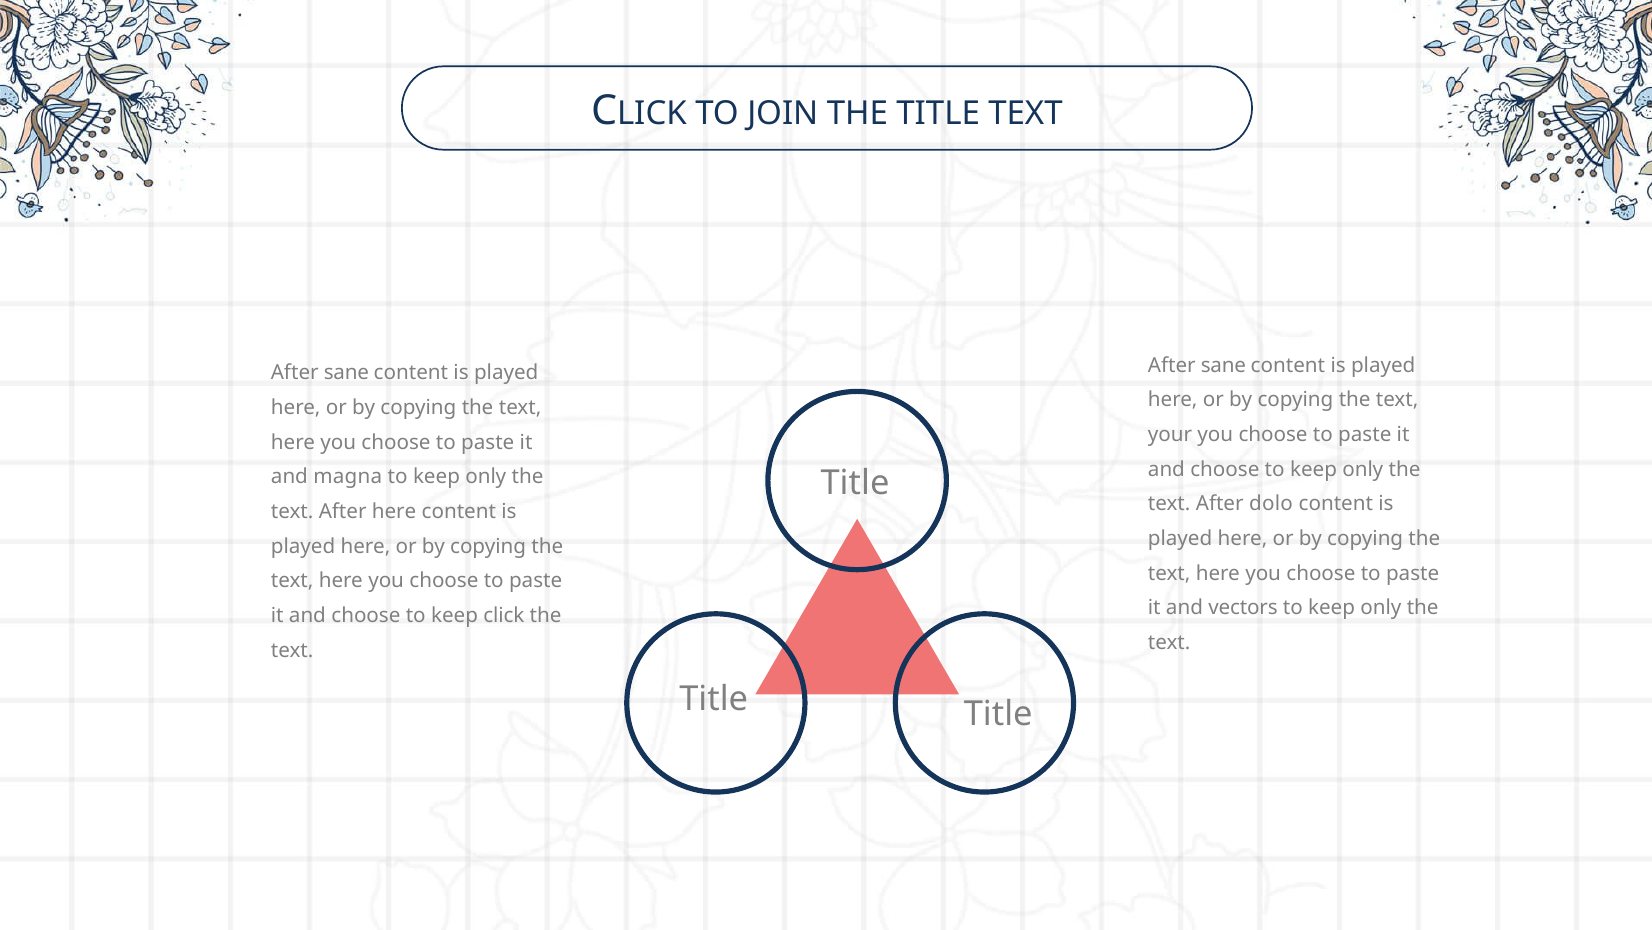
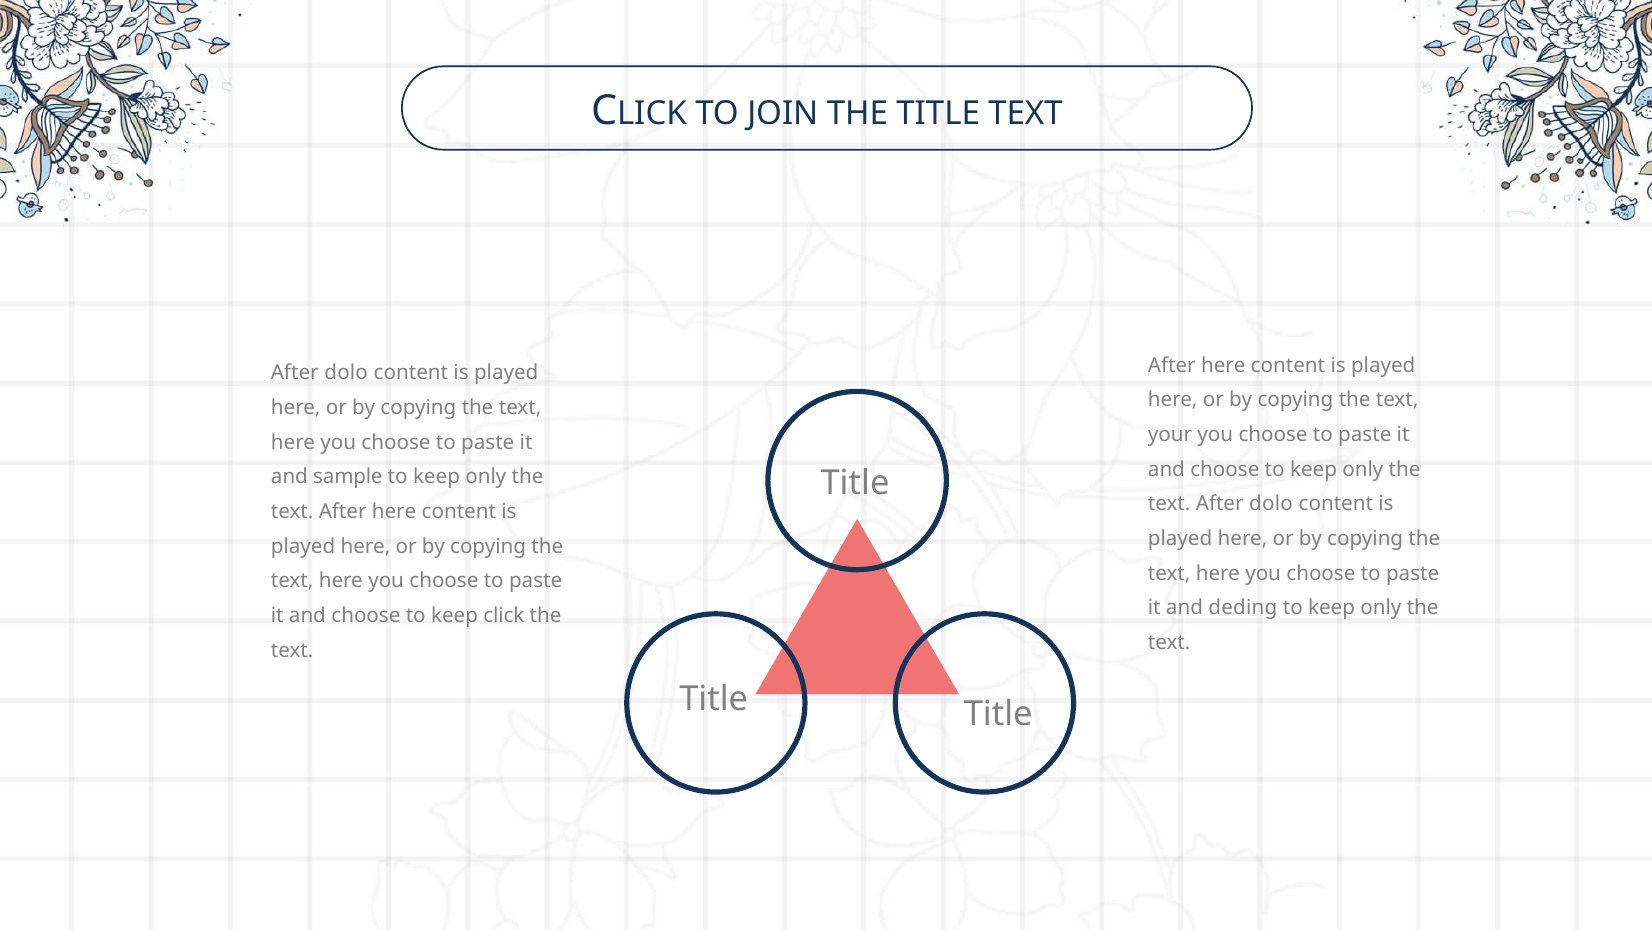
sane at (1223, 365): sane -> here
sane at (346, 373): sane -> dolo
magna: magna -> sample
vectors: vectors -> deding
